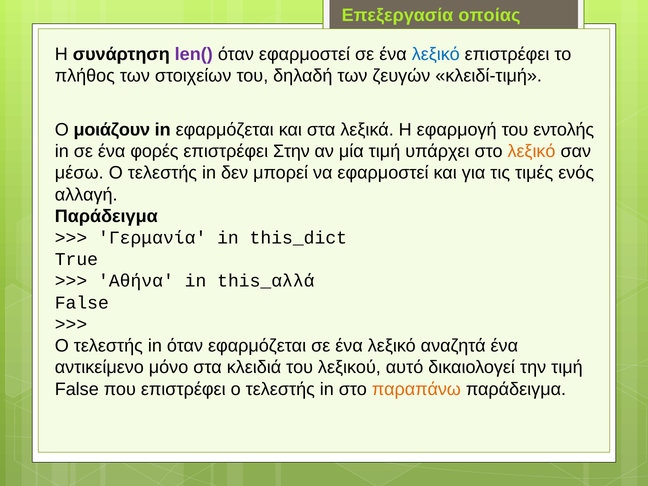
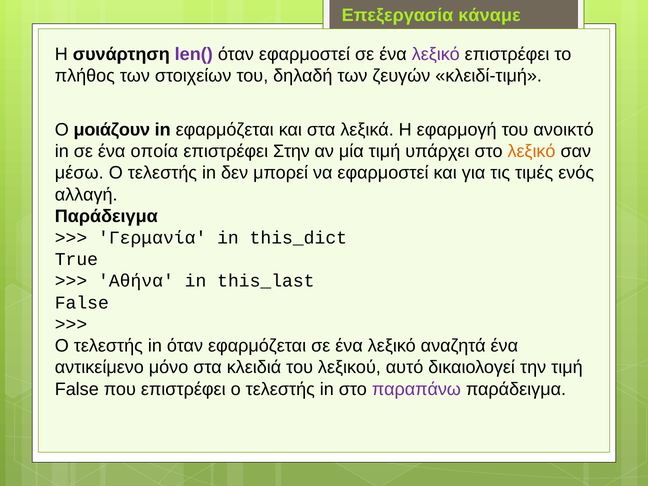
οποίας: οποίας -> κάναμε
λεξικό at (436, 54) colour: blue -> purple
εντολής: εντολής -> ανοικτό
φορές: φορές -> οποία
this_αλλά: this_αλλά -> this_last
παραπάνω colour: orange -> purple
